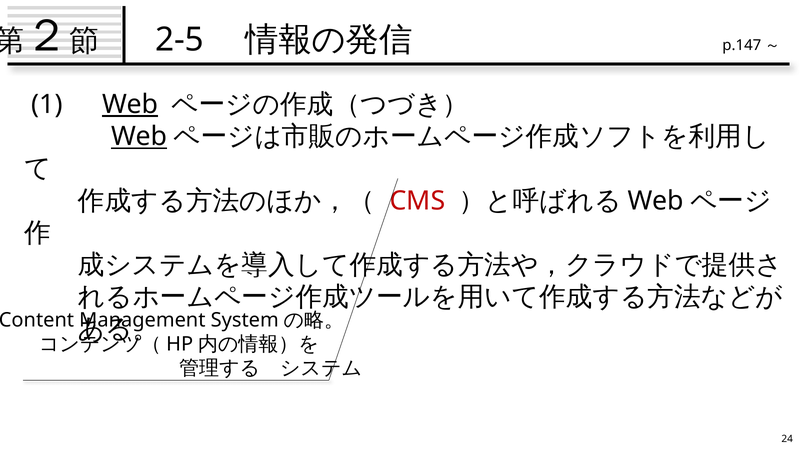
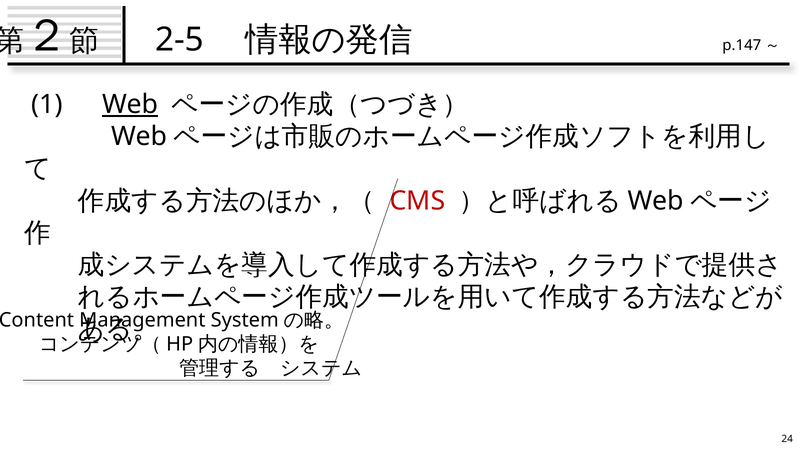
Web at (139, 136) underline: present -> none
